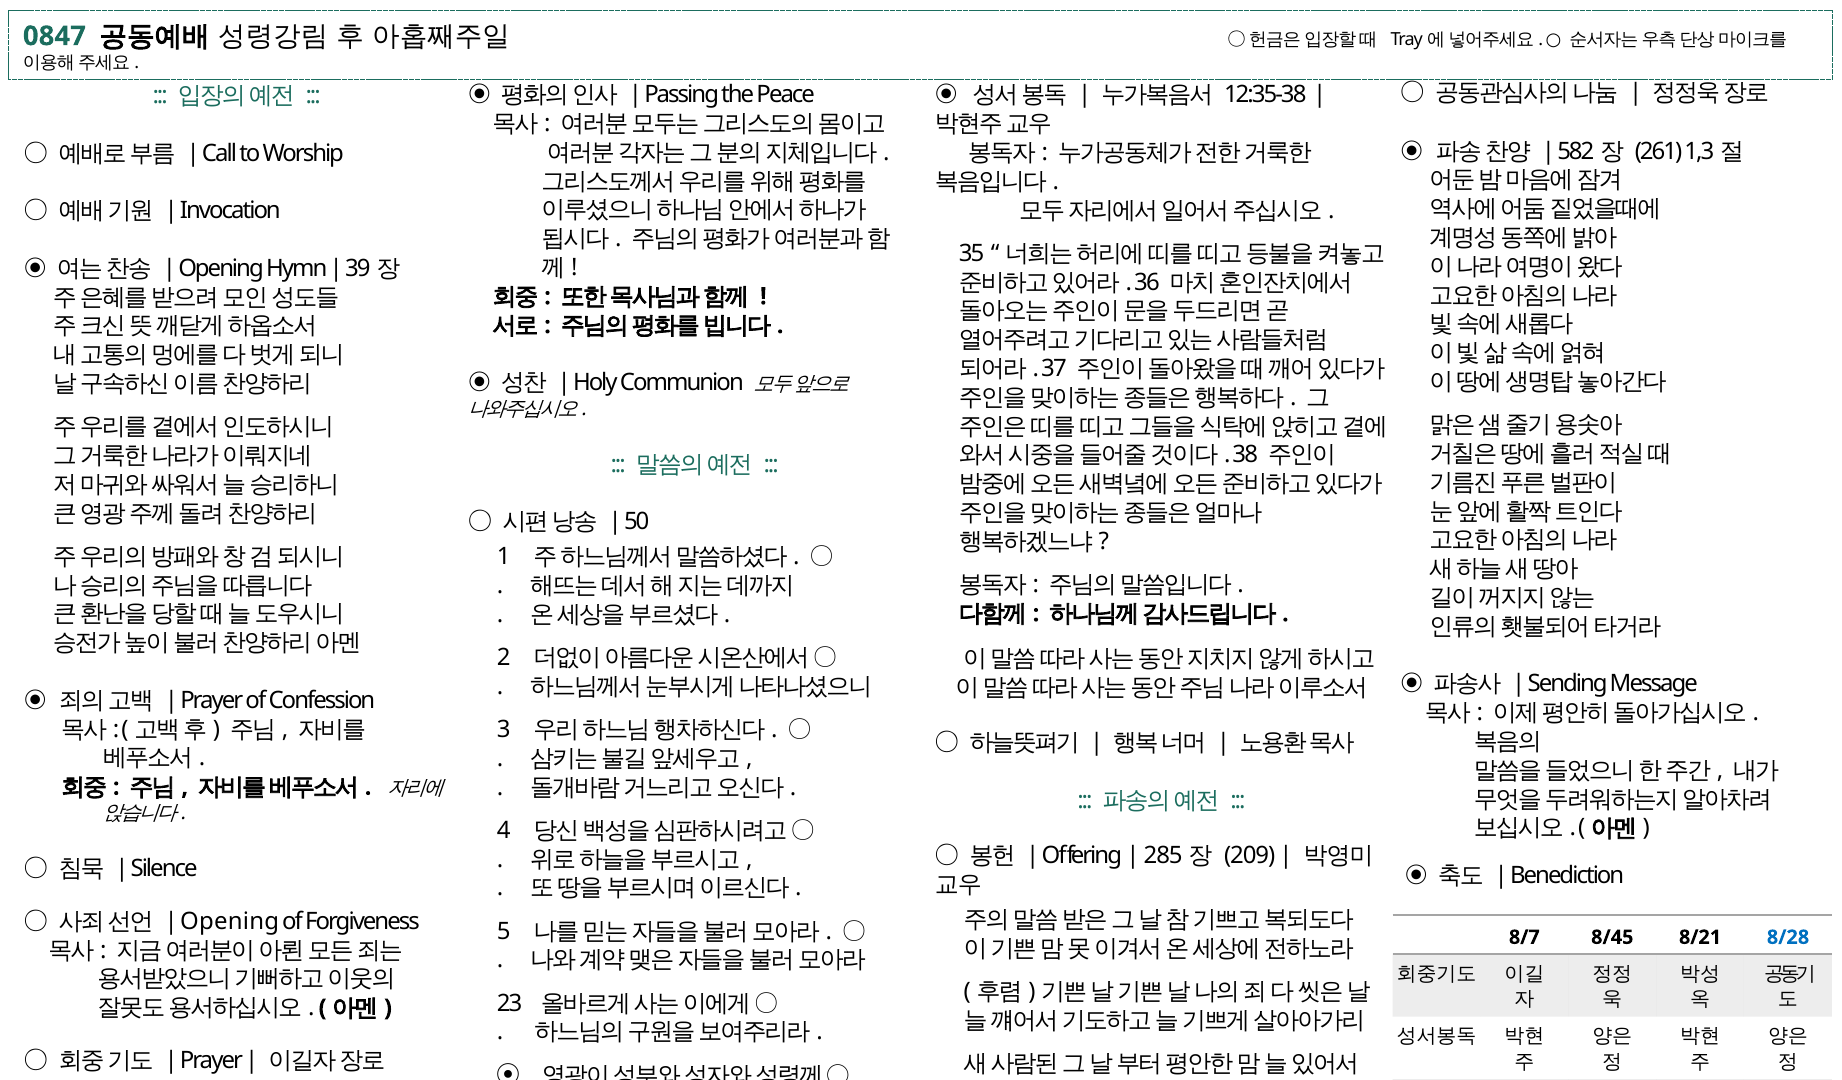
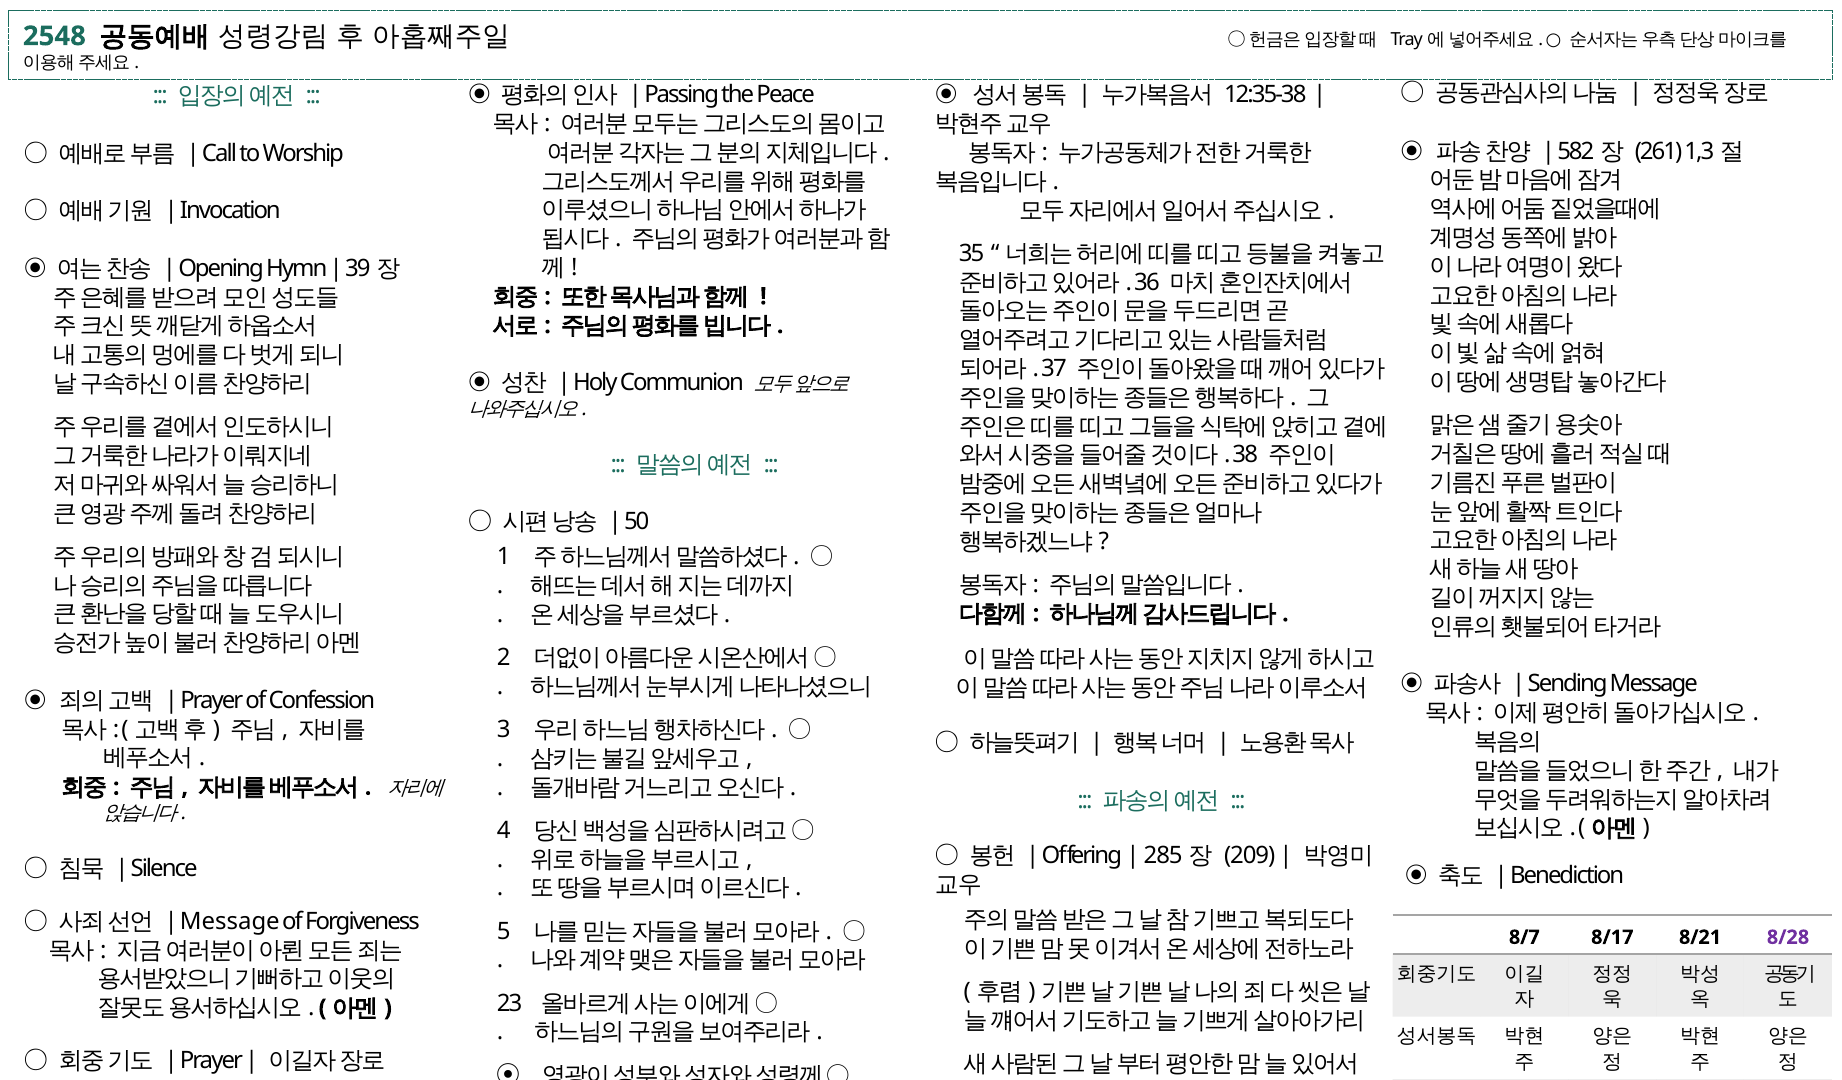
0847: 0847 -> 2548
Opening at (230, 921): Opening -> Message
8/45: 8/45 -> 8/17
8/28 colour: blue -> purple
